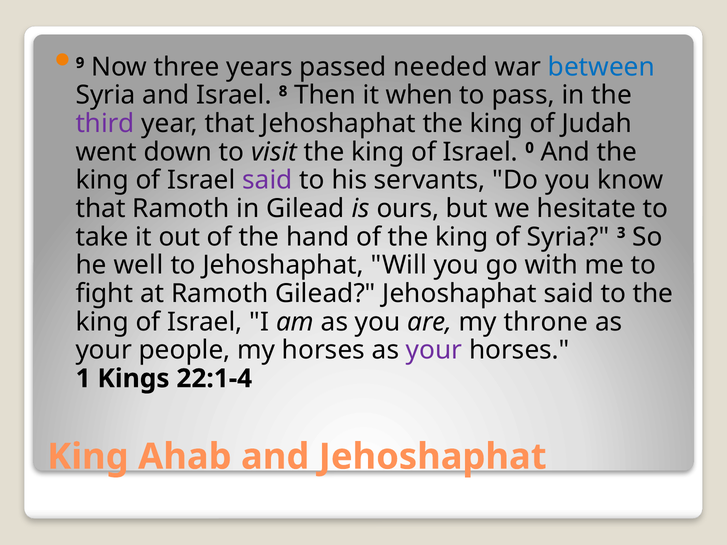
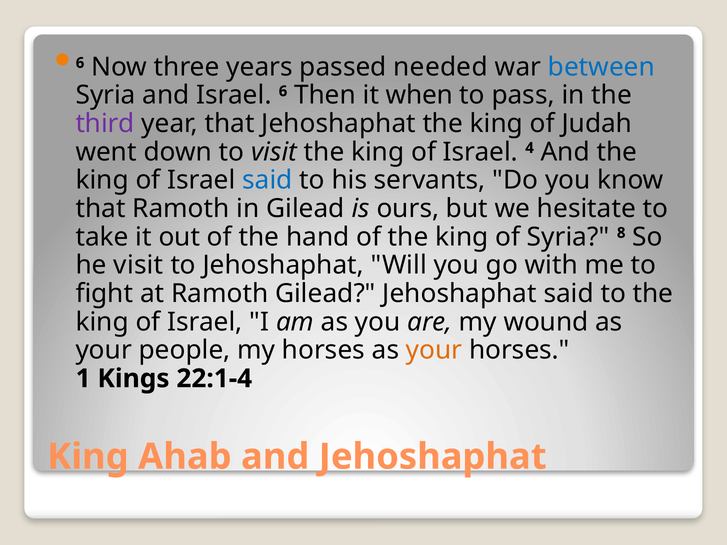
9 at (80, 63): 9 -> 6
Israel 8: 8 -> 6
0: 0 -> 4
said at (267, 180) colour: purple -> blue
3: 3 -> 8
he well: well -> visit
throne: throne -> wound
your at (434, 350) colour: purple -> orange
